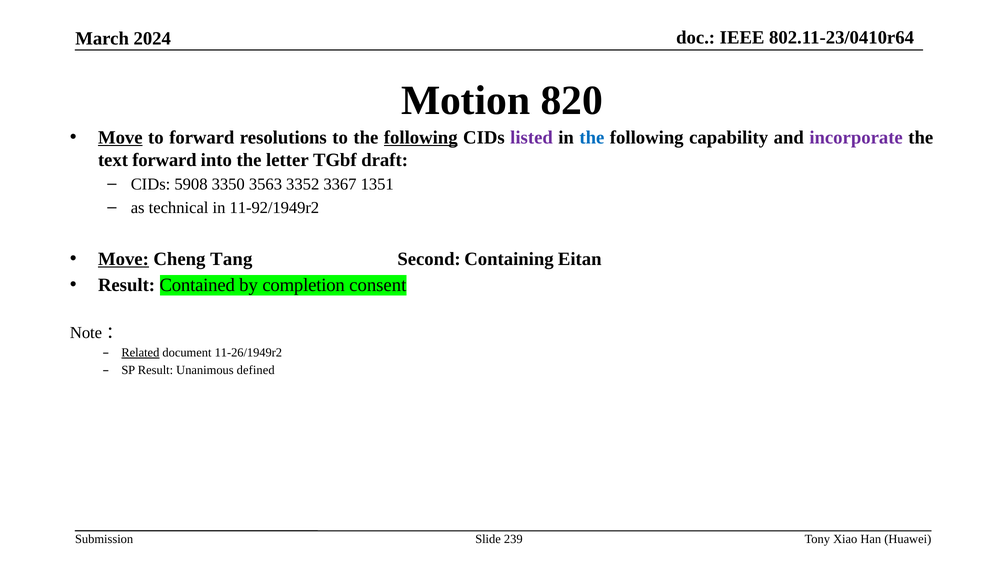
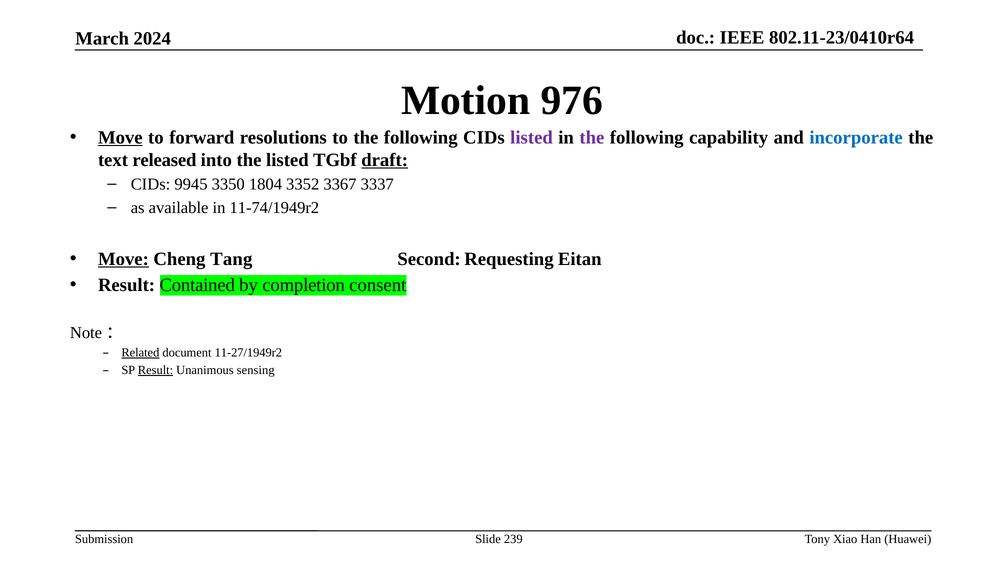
820: 820 -> 976
following at (421, 137) underline: present -> none
the at (592, 137) colour: blue -> purple
incorporate colour: purple -> blue
text forward: forward -> released
the letter: letter -> listed
draft underline: none -> present
5908: 5908 -> 9945
3563: 3563 -> 1804
1351: 1351 -> 3337
technical: technical -> available
11-92/1949r2: 11-92/1949r2 -> 11-74/1949r2
Containing: Containing -> Requesting
11-26/1949r2: 11-26/1949r2 -> 11-27/1949r2
Result at (155, 370) underline: none -> present
defined: defined -> sensing
